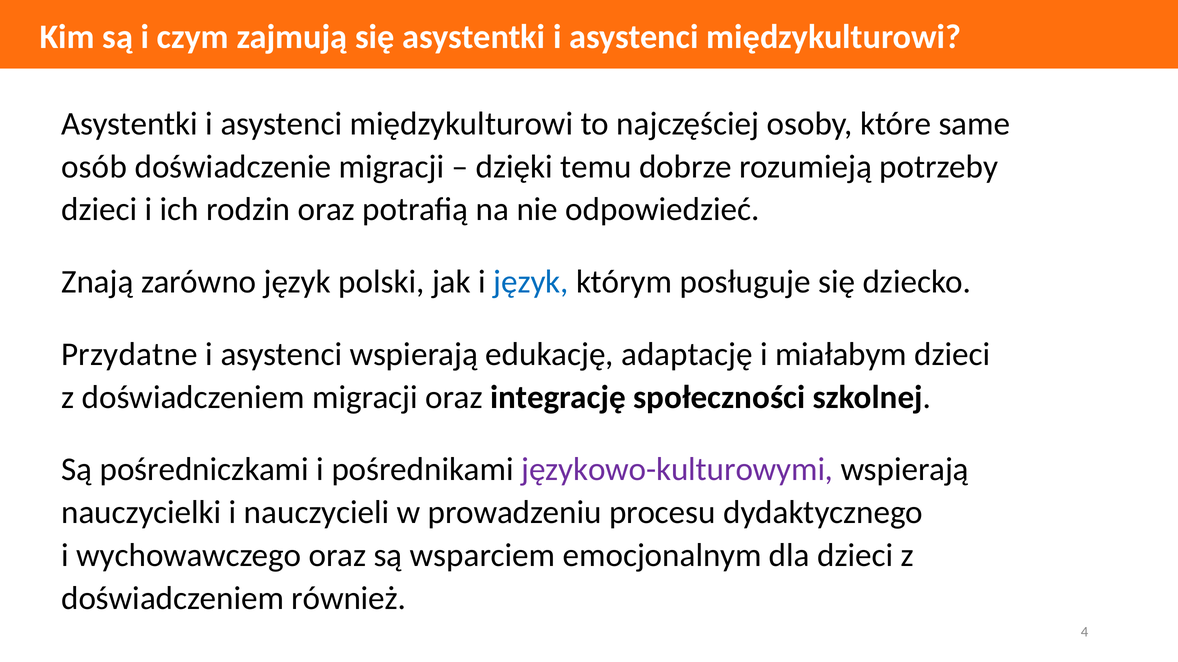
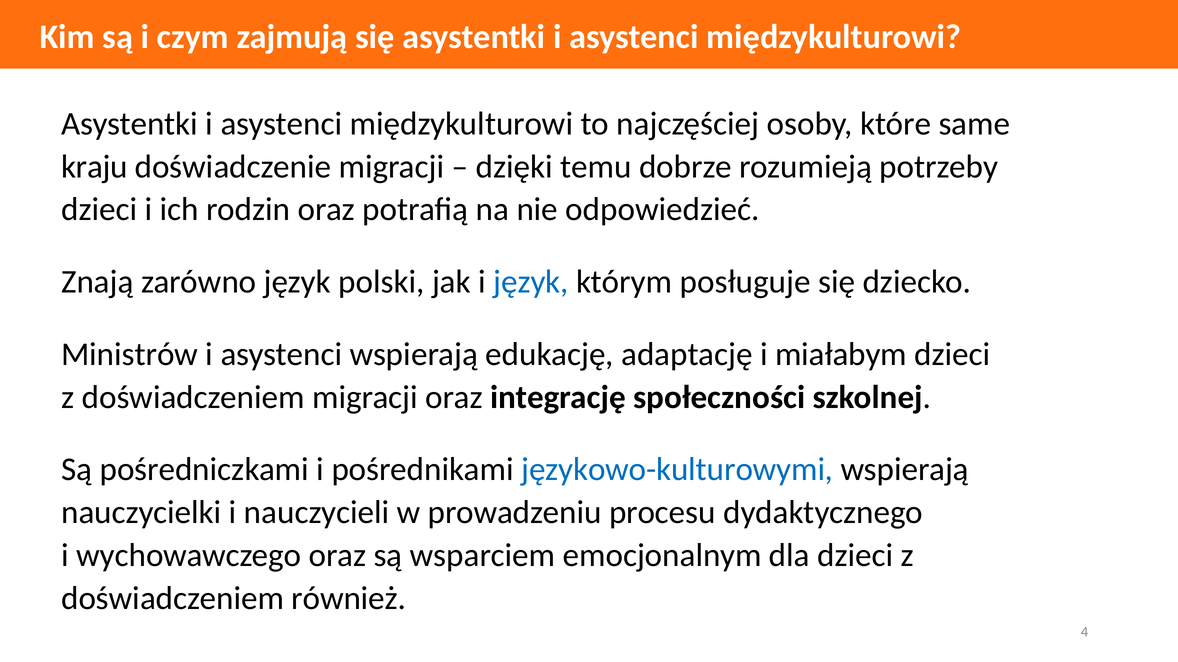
osób: osób -> kraju
Przydatne: Przydatne -> Ministrów
językowo-kulturowymi colour: purple -> blue
